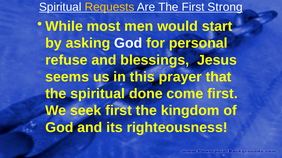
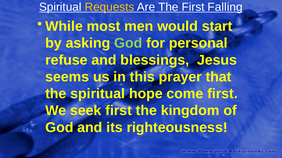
Strong: Strong -> Falling
God at (128, 43) colour: white -> light green
done: done -> hope
